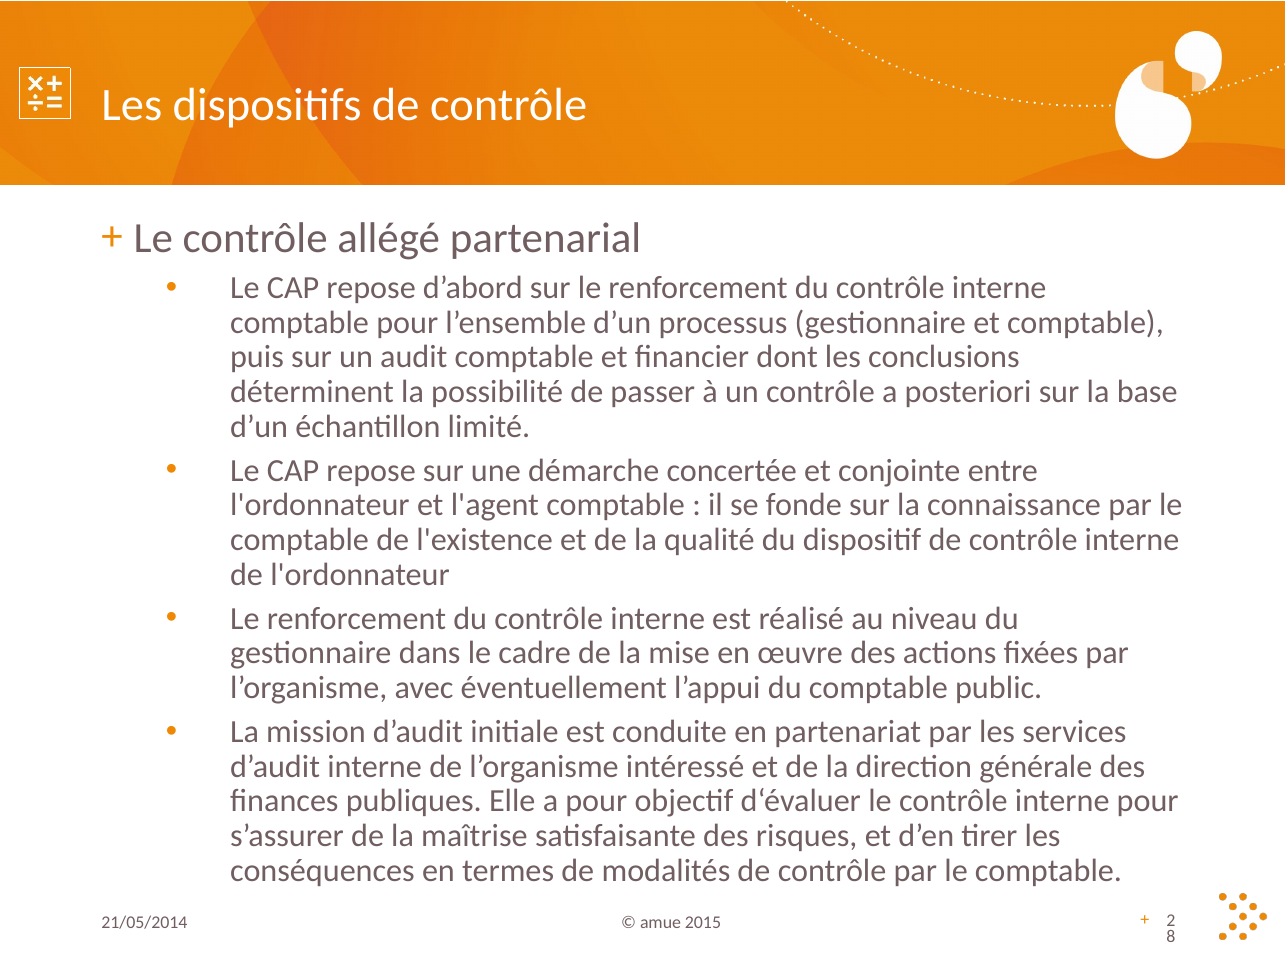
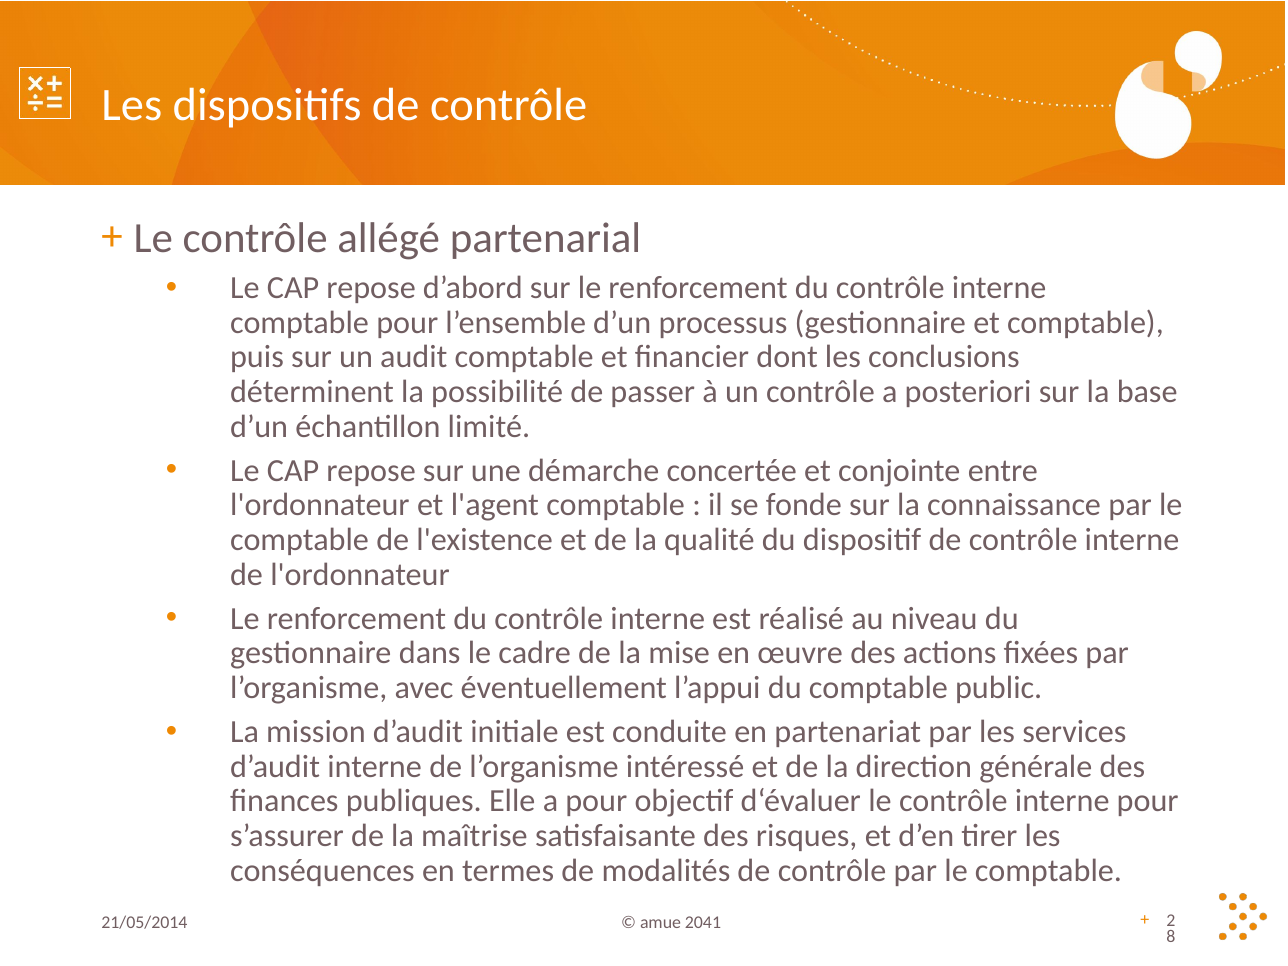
2015: 2015 -> 2041
